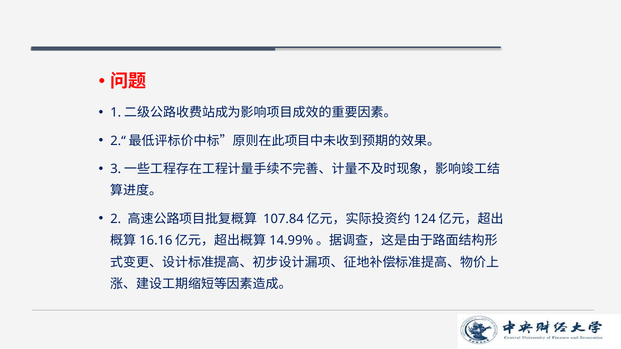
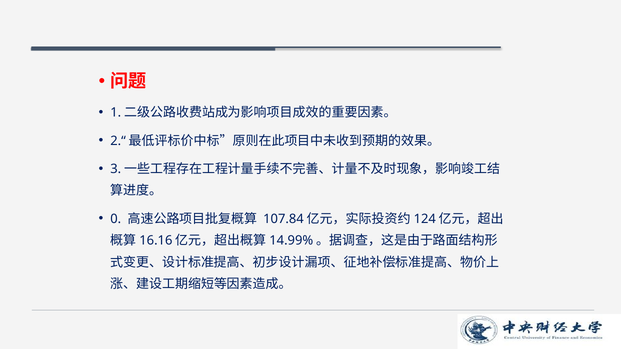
2: 2 -> 0
